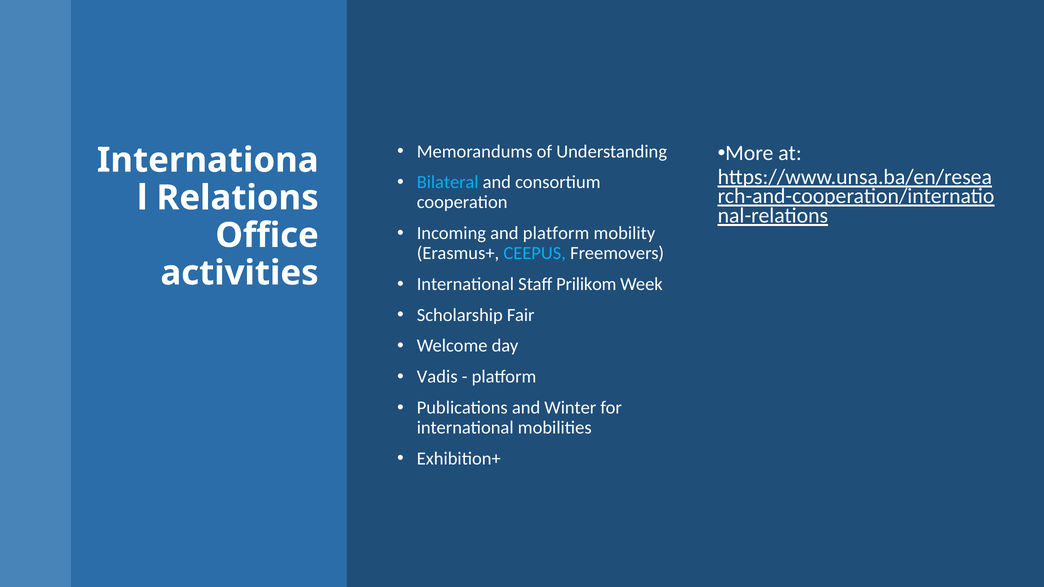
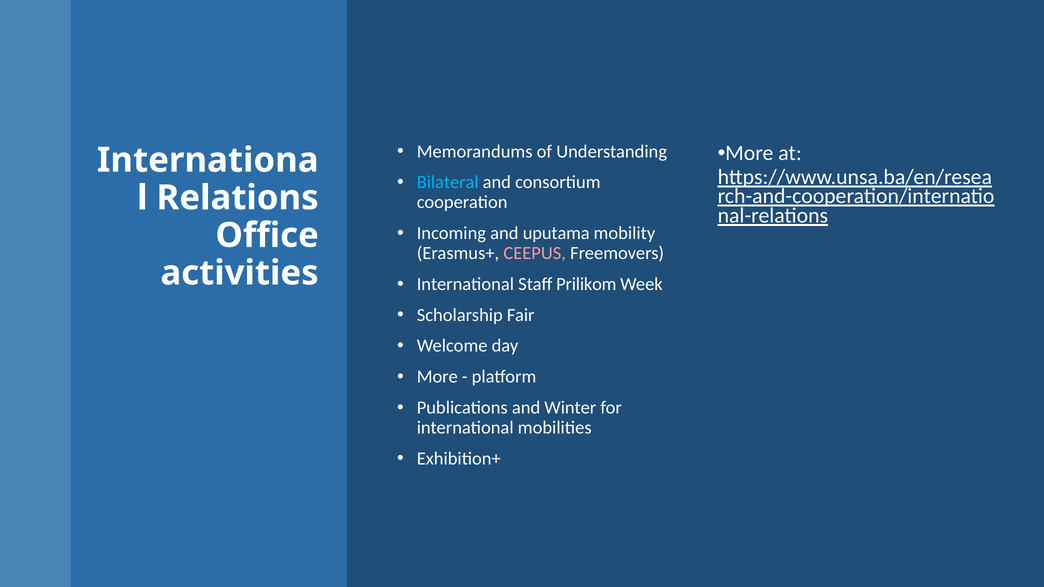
and platform: platform -> uputama
CEEPUS colour: light blue -> pink
Vadis at (437, 377): Vadis -> More
